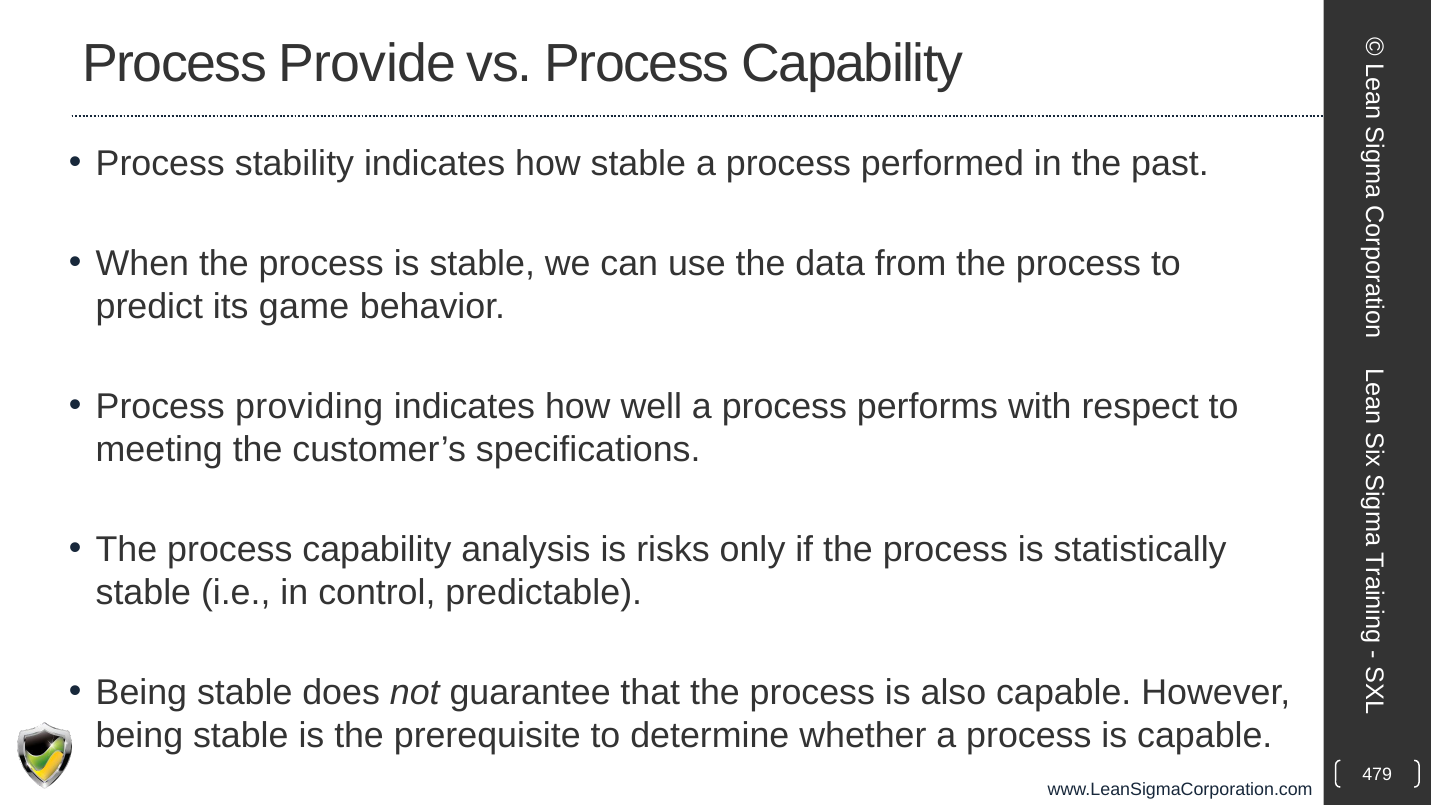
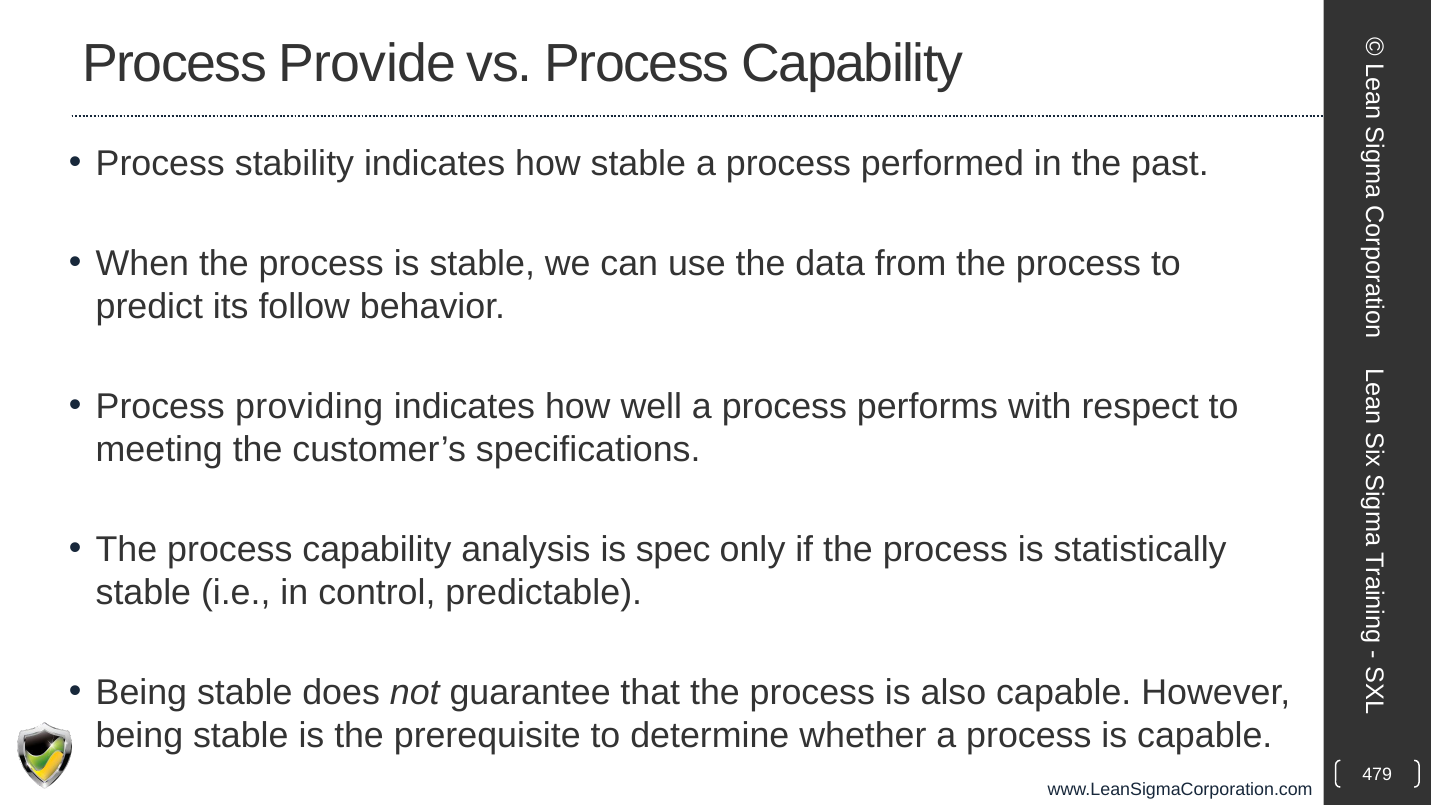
game: game -> follow
risks: risks -> spec
